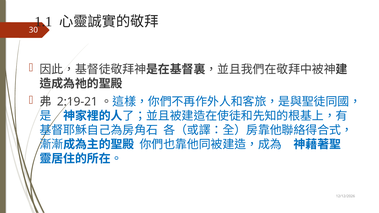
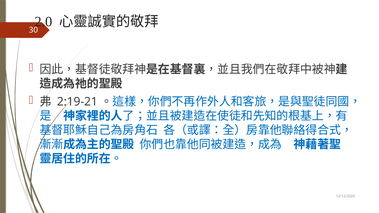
1.1: 1.1 -> 2.0
